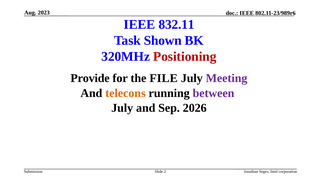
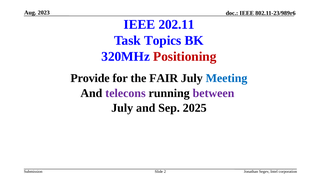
832.11: 832.11 -> 202.11
Shown: Shown -> Topics
FILE: FILE -> FAIR
Meeting colour: purple -> blue
telecons colour: orange -> purple
2026: 2026 -> 2025
